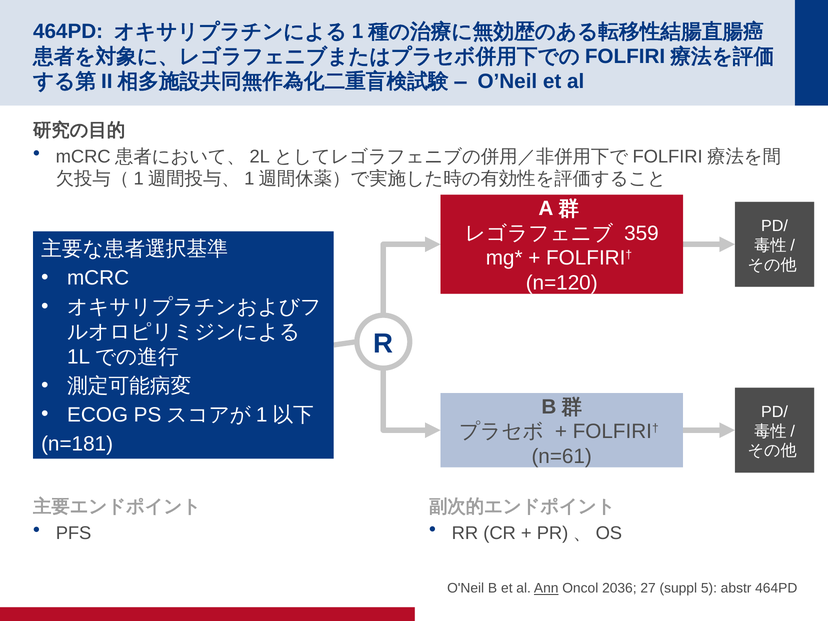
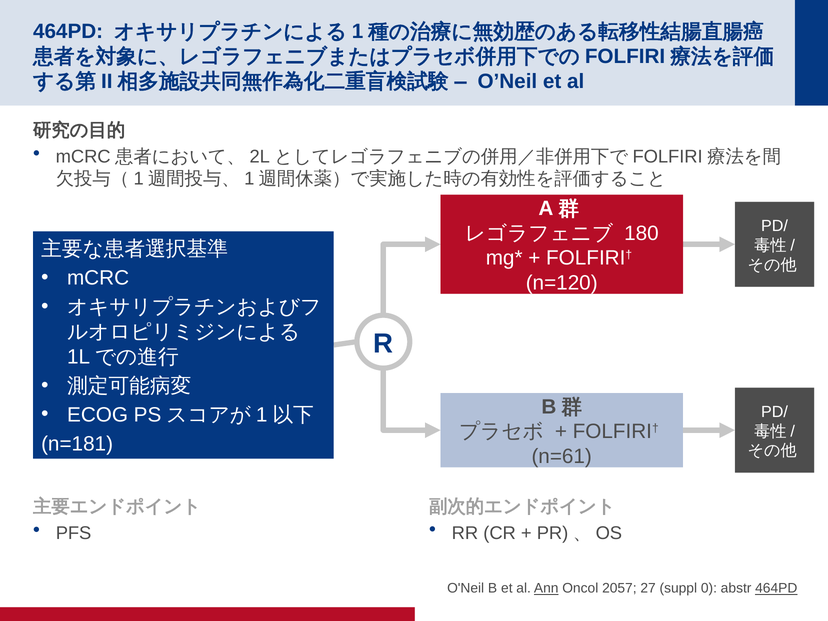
359: 359 -> 180
2036: 2036 -> 2057
5: 5 -> 0
464PD at (776, 588) underline: none -> present
